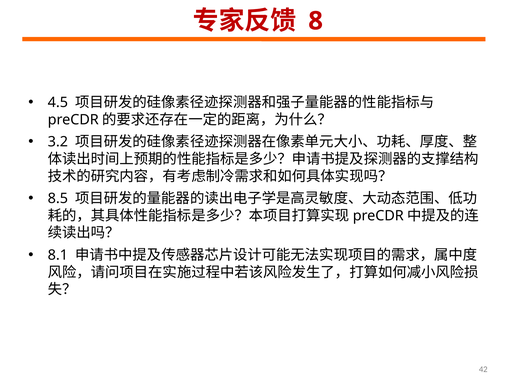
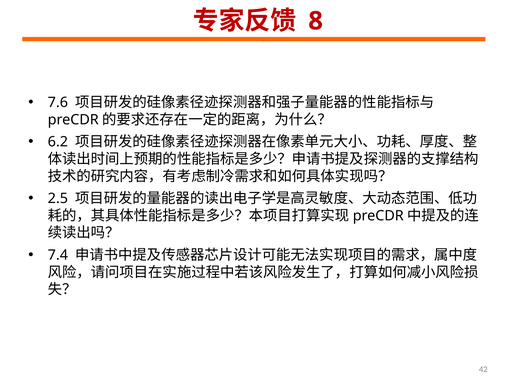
4.5: 4.5 -> 7.6
3.2: 3.2 -> 6.2
8.5: 8.5 -> 2.5
8.1: 8.1 -> 7.4
